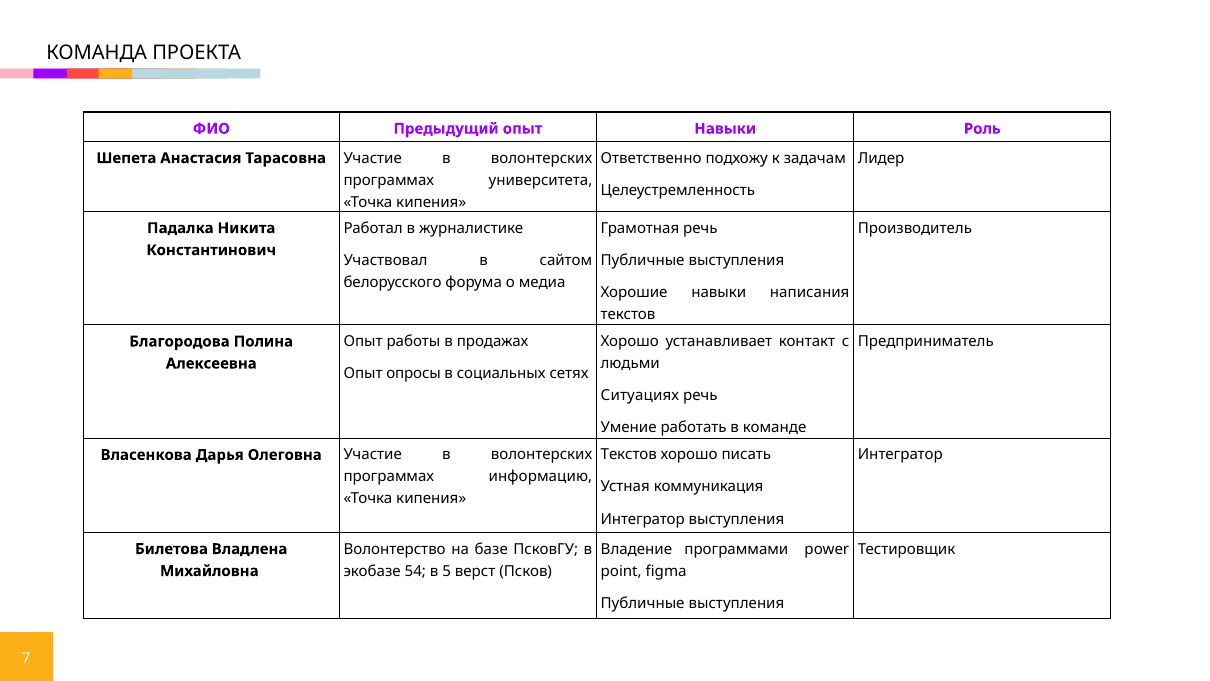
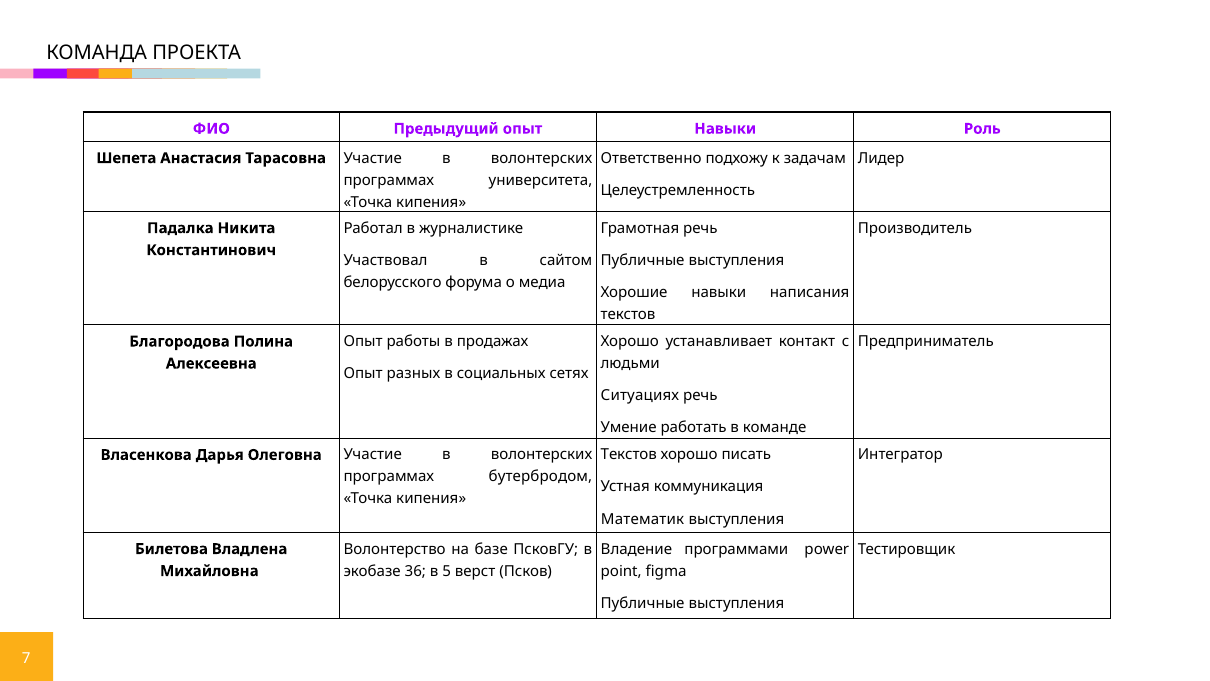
опросы: опросы -> разных
информацию: информацию -> бутербродом
Интегратор at (643, 519): Интегратор -> Математик
54: 54 -> 36
